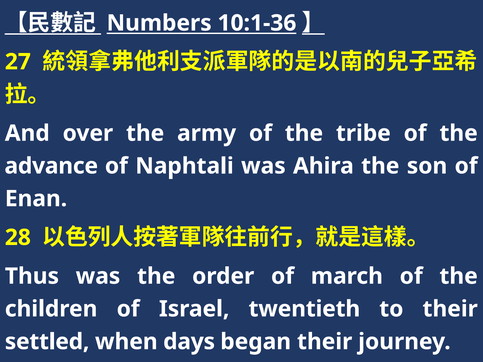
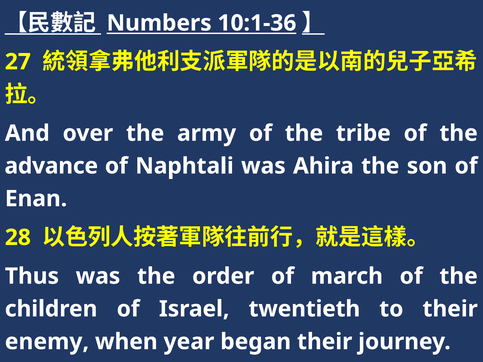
settled: settled -> enemy
days: days -> year
